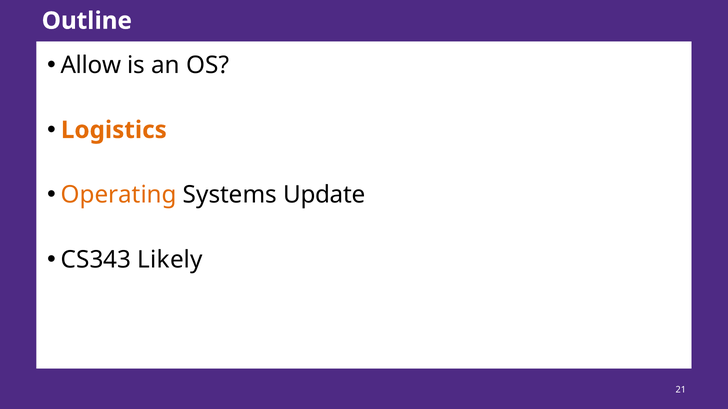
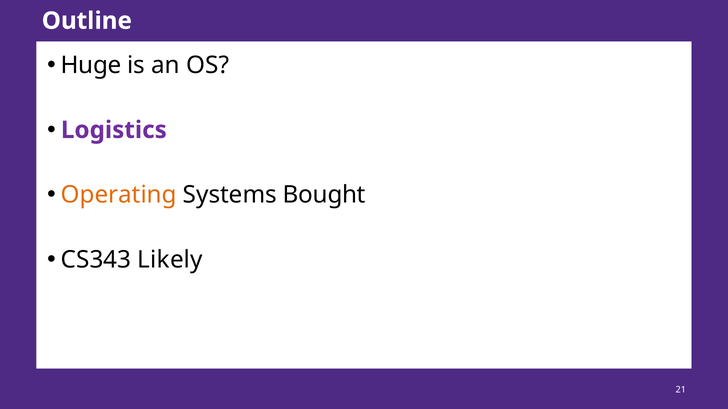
Allow: Allow -> Huge
Logistics colour: orange -> purple
Update: Update -> Bought
